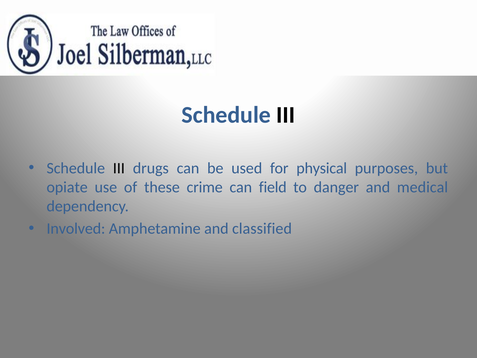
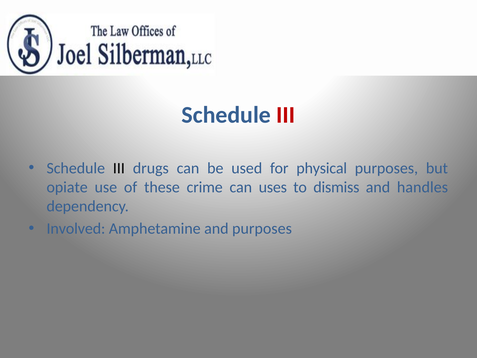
III at (286, 115) colour: black -> red
field: field -> uses
danger: danger -> dismiss
medical: medical -> handles
and classified: classified -> purposes
